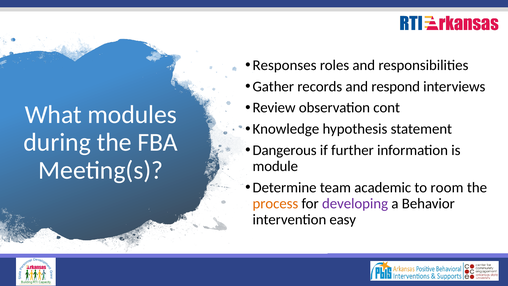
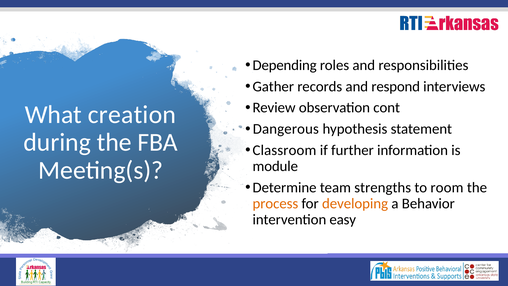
Responses: Responses -> Depending
modules: modules -> creation
Knowledge: Knowledge -> Dangerous
Dangerous: Dangerous -> Classroom
academic: academic -> strengths
developing colour: purple -> orange
